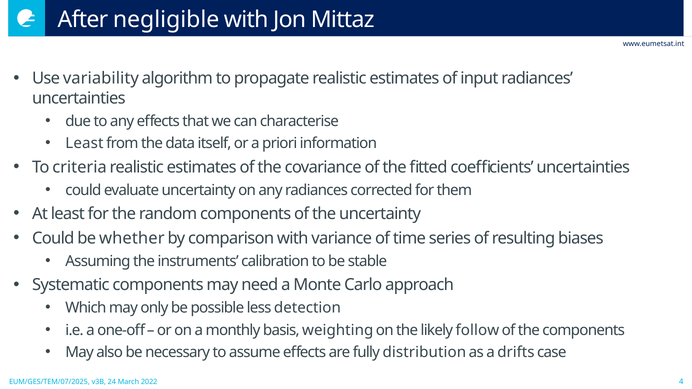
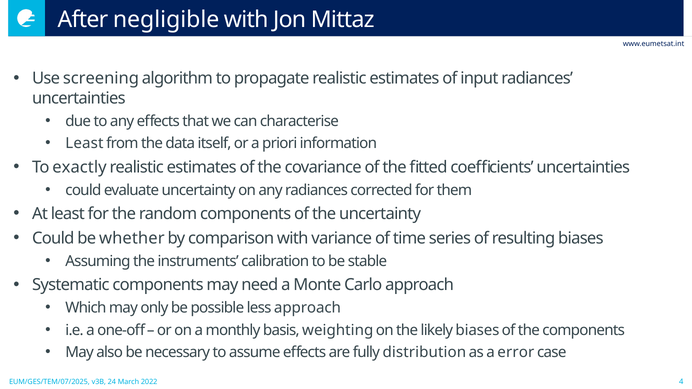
variability: variability -> screening
criteria: criteria -> exactly
less detection: detection -> approach
likely follow: follow -> biases
drifts: drifts -> error
